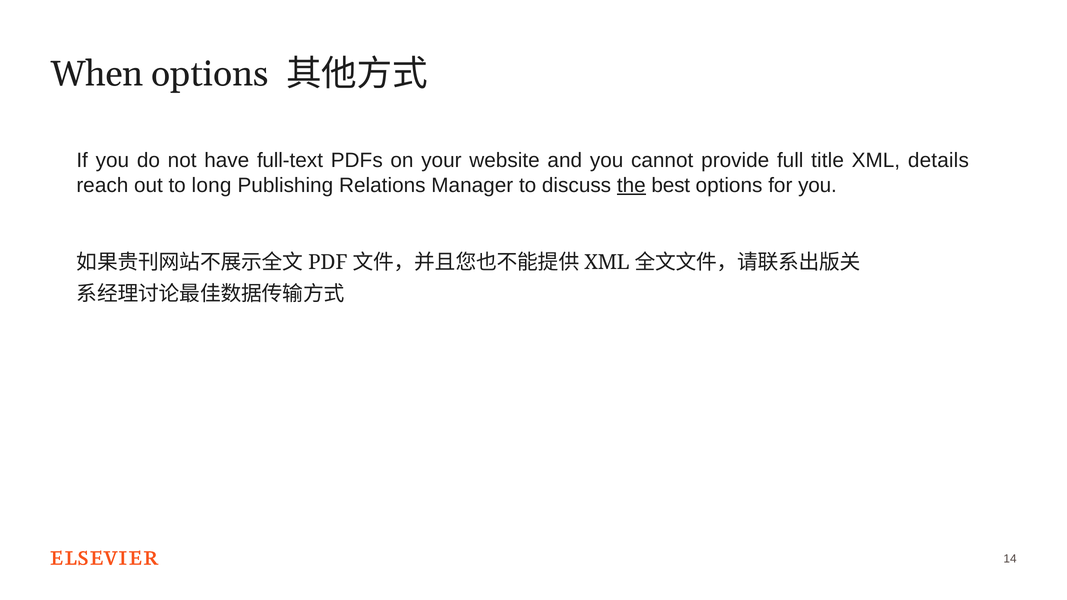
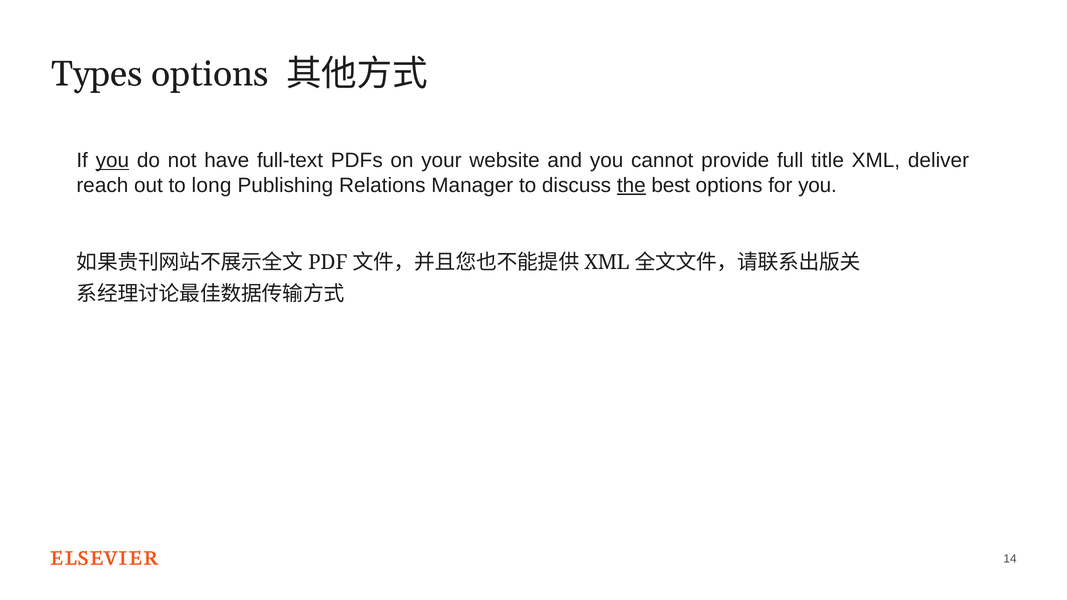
When: When -> Types
you at (112, 161) underline: none -> present
details: details -> deliver
